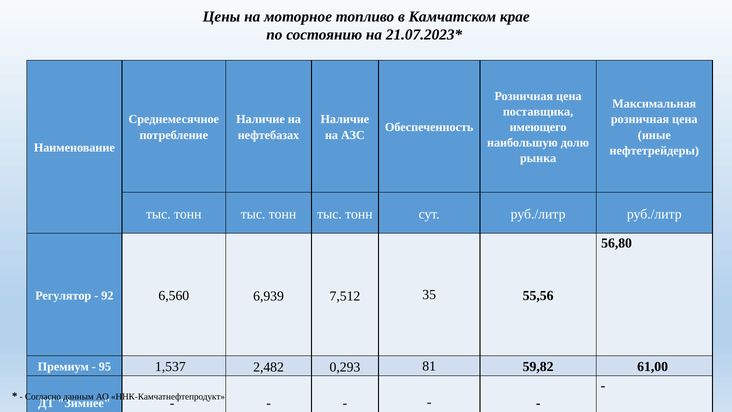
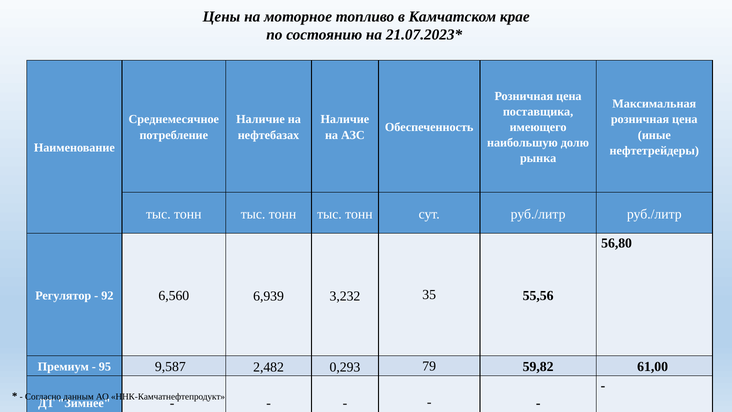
7,512: 7,512 -> 3,232
1,537: 1,537 -> 9,587
81: 81 -> 79
